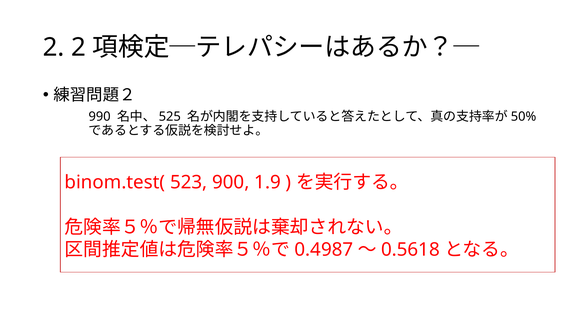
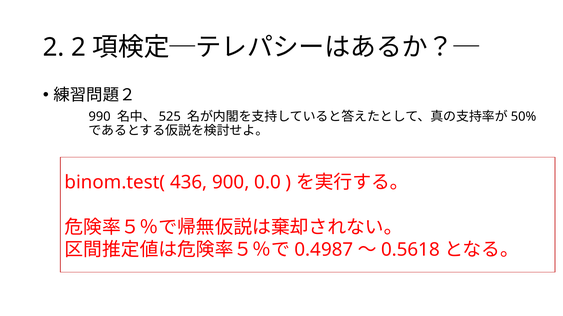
523: 523 -> 436
1.9: 1.9 -> 0.0
